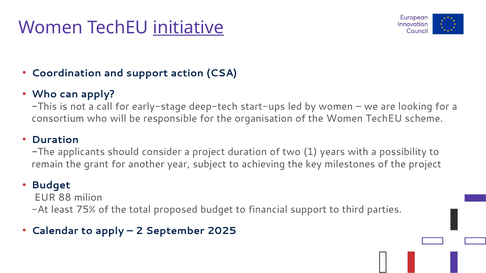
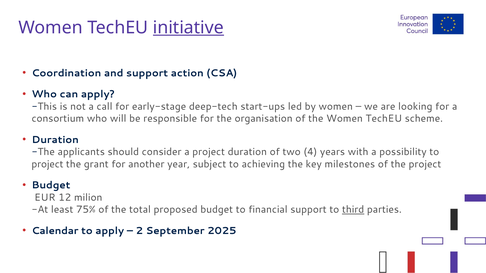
1: 1 -> 4
remain at (47, 164): remain -> project
88: 88 -> 12
third underline: none -> present
